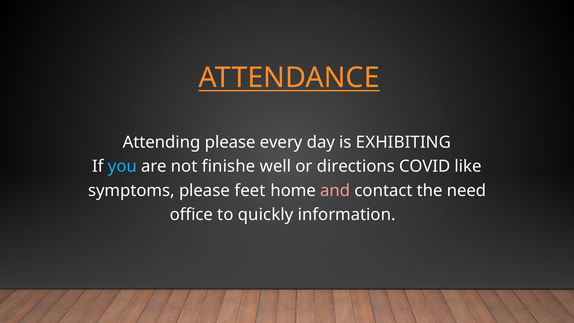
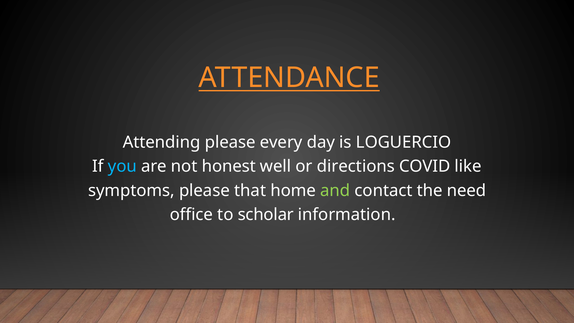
EXHIBITING: EXHIBITING -> LOGUERCIO
finishe: finishe -> honest
feet: feet -> that
and colour: pink -> light green
quickly: quickly -> scholar
